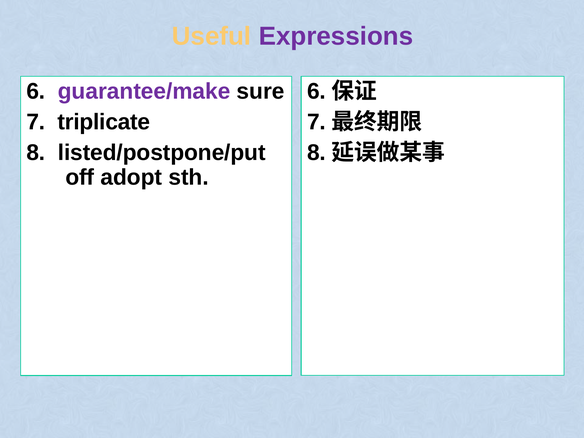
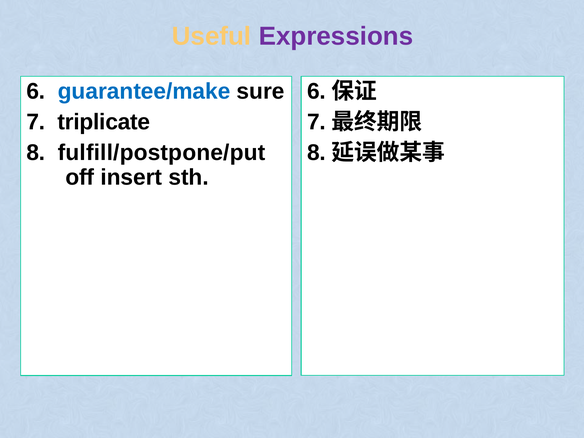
guarantee/make colour: purple -> blue
listed/postpone/put: listed/postpone/put -> fulfill/postpone/put
adopt: adopt -> insert
